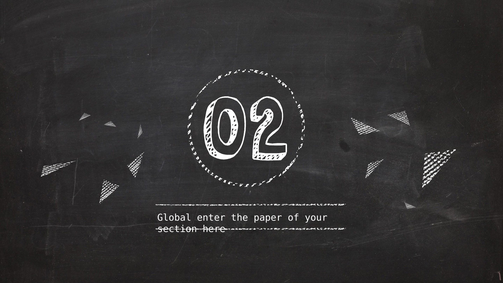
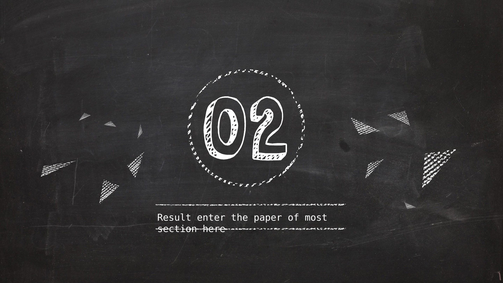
Global: Global -> Result
your: your -> most
